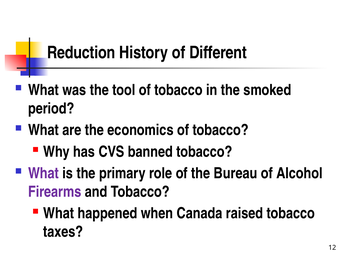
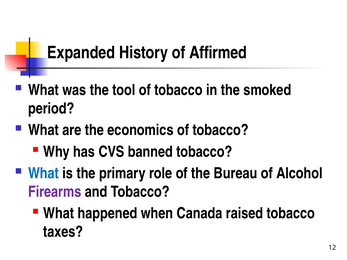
Reduction: Reduction -> Expanded
Different: Different -> Affirmed
What at (44, 173) colour: purple -> blue
